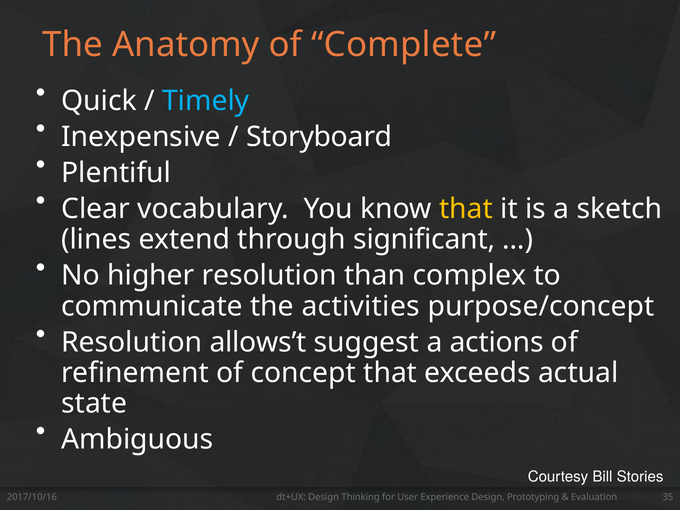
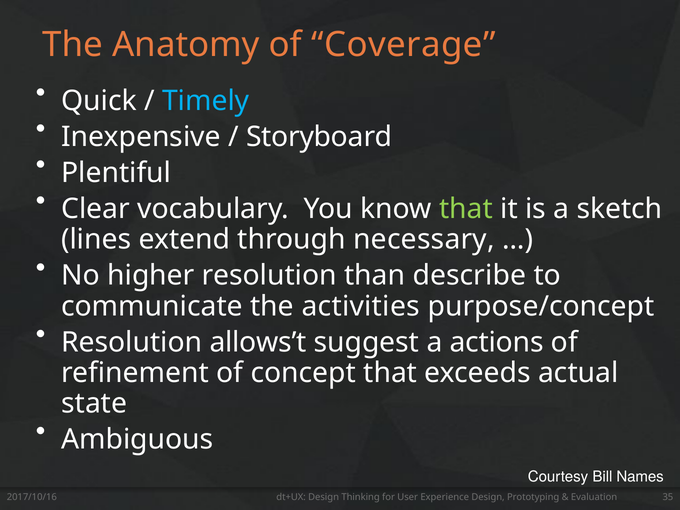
Complete: Complete -> Coverage
that at (466, 209) colour: yellow -> light green
significant: significant -> necessary
complex: complex -> describe
Stories: Stories -> Names
